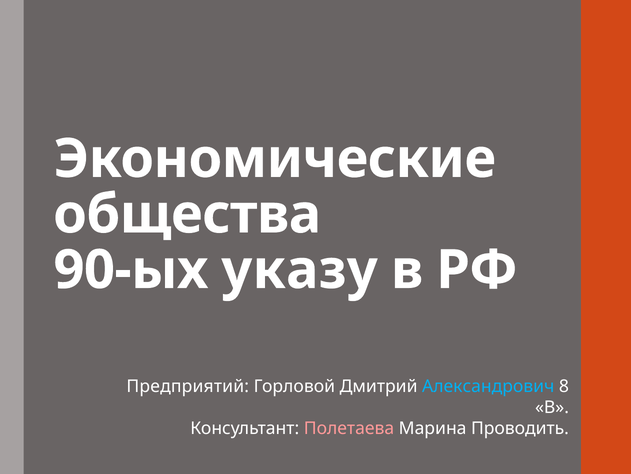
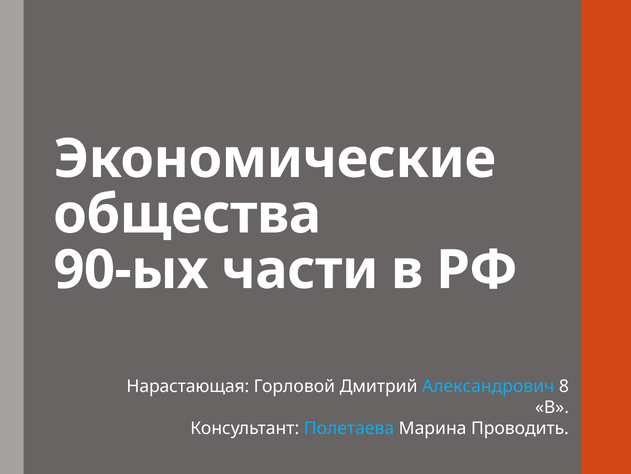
указу: указу -> части
Предприятий: Предприятий -> Нарастающая
Полетаева colour: pink -> light blue
